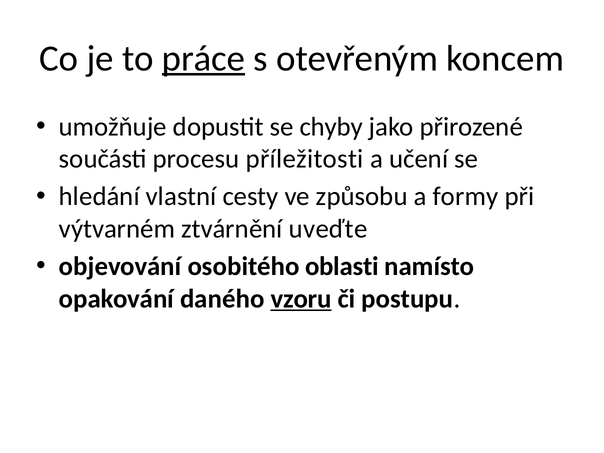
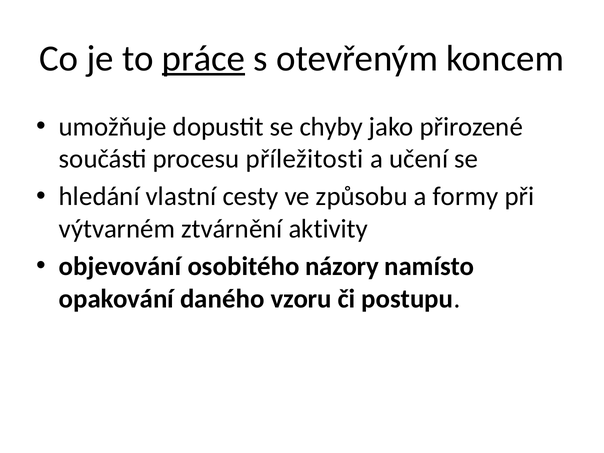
uveďte: uveďte -> aktivity
oblasti: oblasti -> názory
vzoru underline: present -> none
